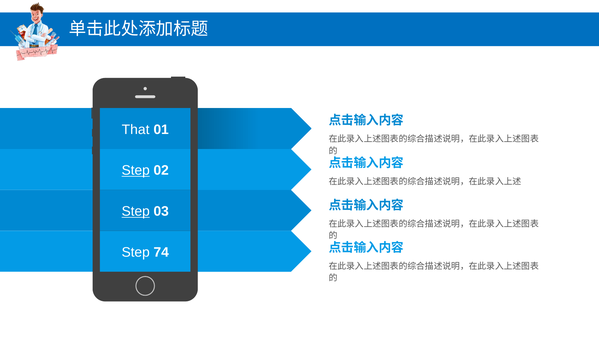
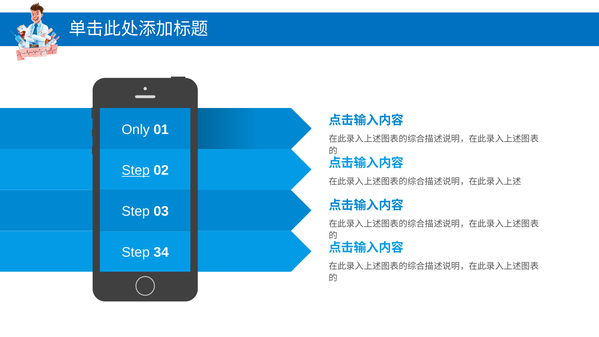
That: That -> Only
Step at (136, 211) underline: present -> none
74: 74 -> 34
